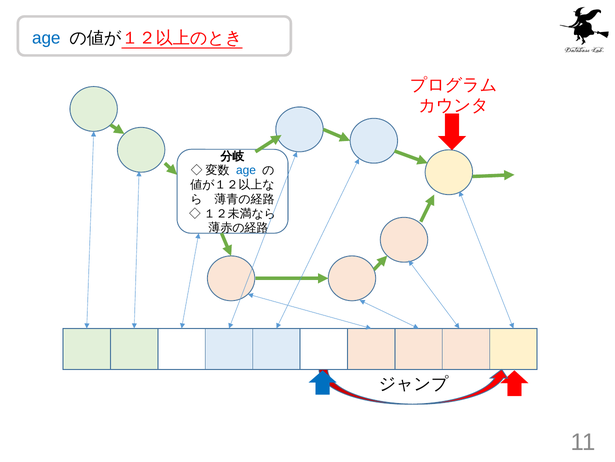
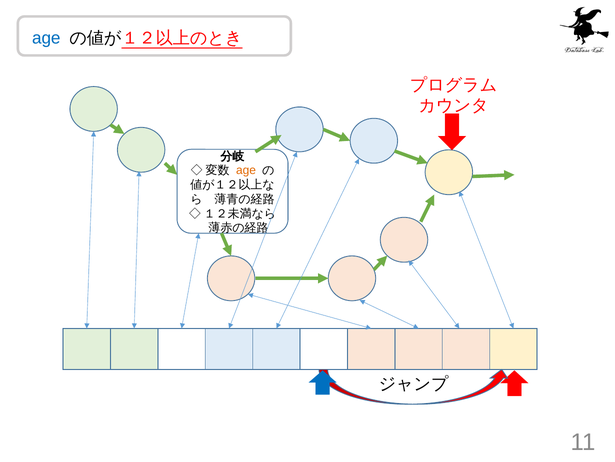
age at (246, 170) colour: blue -> orange
